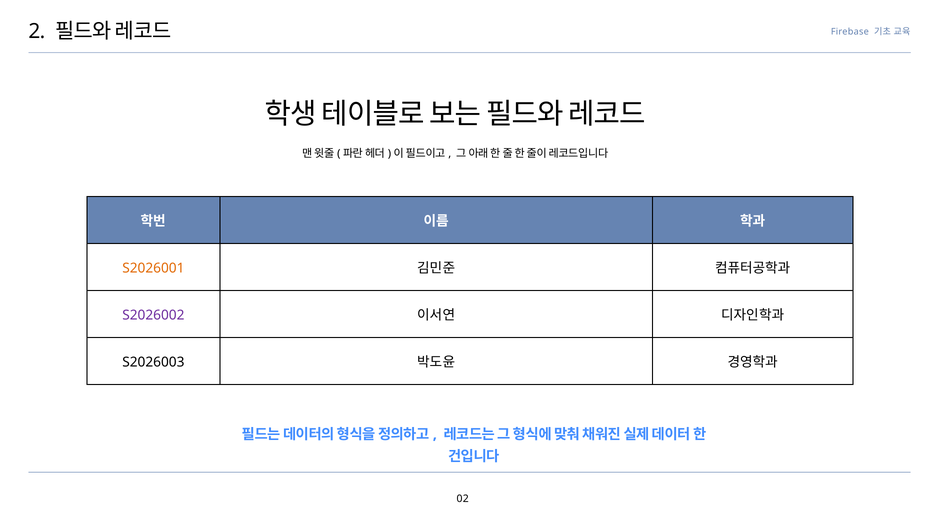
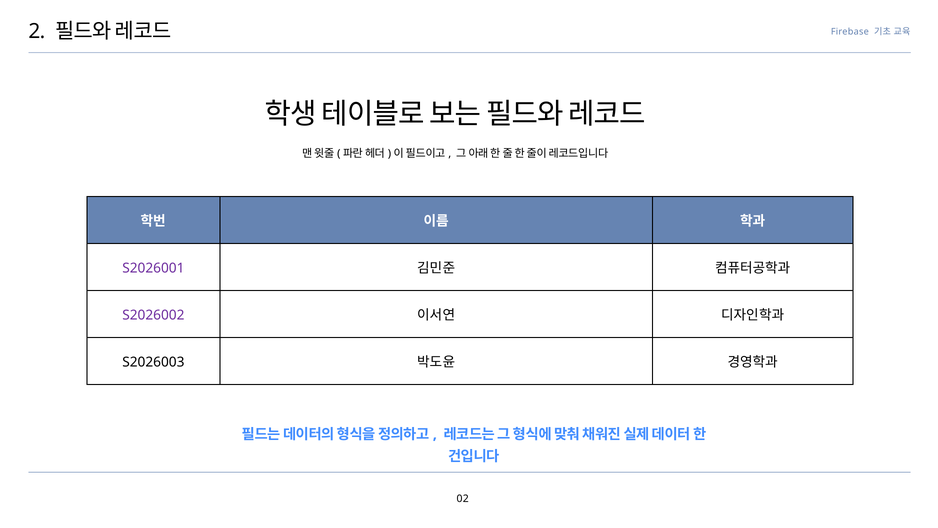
S2026001 colour: orange -> purple
